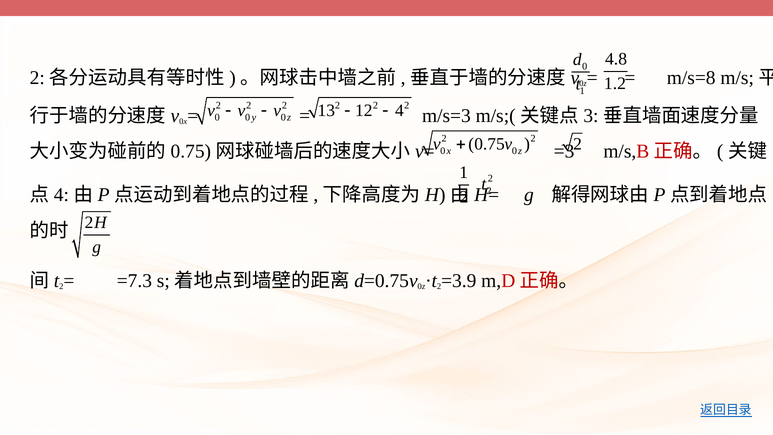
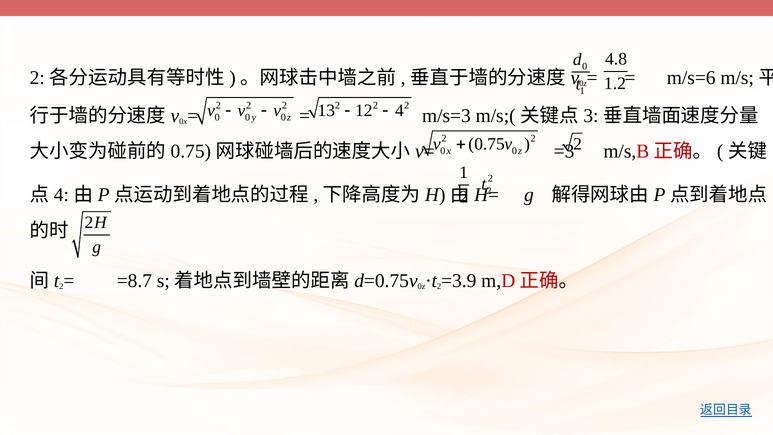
m/s=8: m/s=8 -> m/s=6
=7.3: =7.3 -> =8.7
